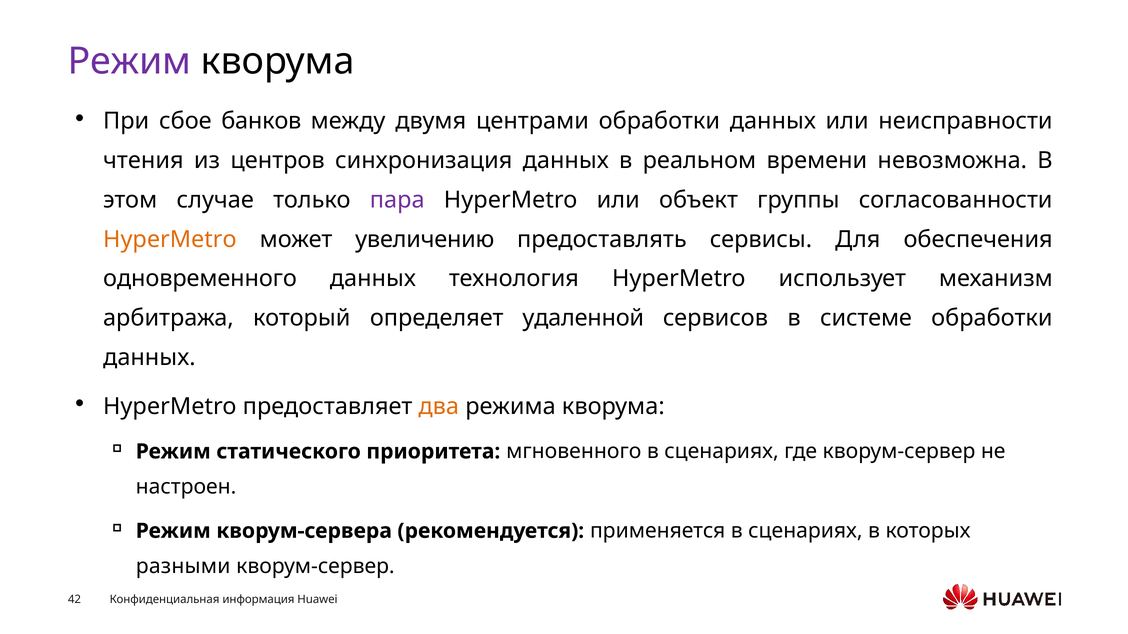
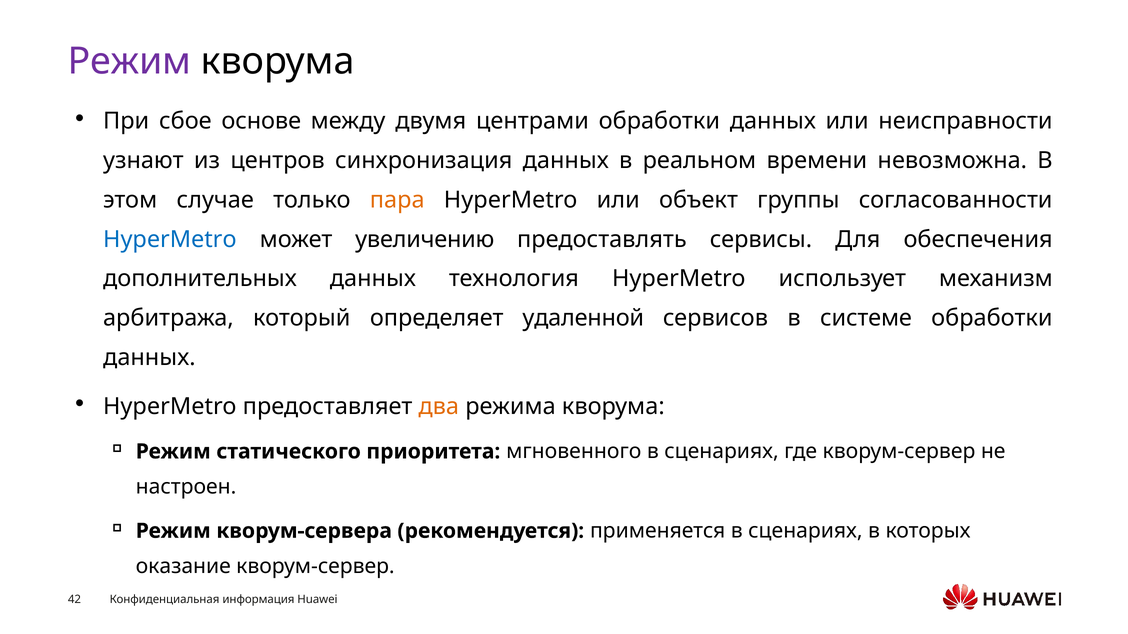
банков: банков -> основе
чтения: чтения -> узнают
пара colour: purple -> orange
HyperMetro at (170, 239) colour: orange -> blue
одновременного: одновременного -> дополнительных
разными: разными -> оказание
